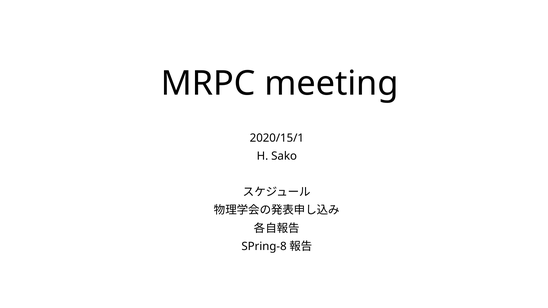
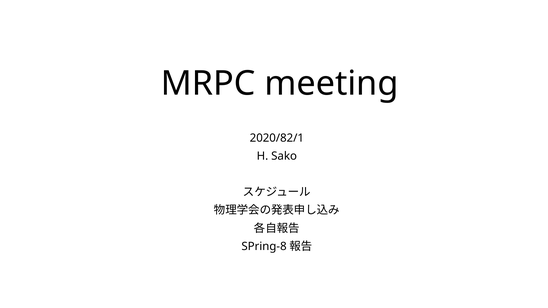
2020/15/1: 2020/15/1 -> 2020/82/1
